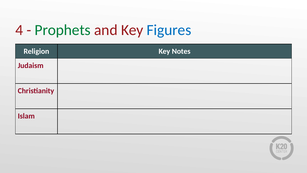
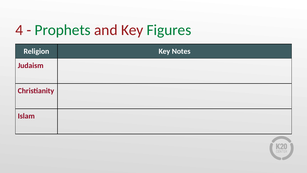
Figures colour: blue -> green
